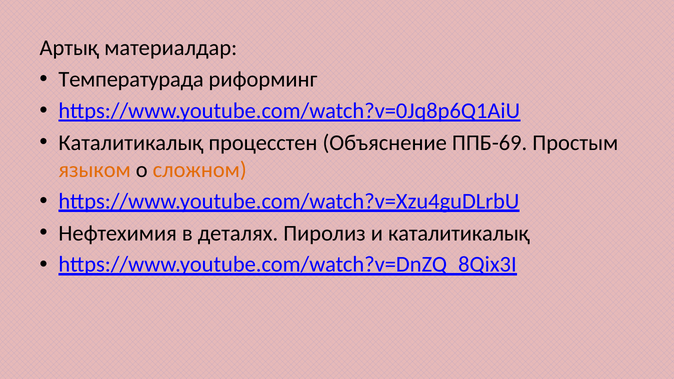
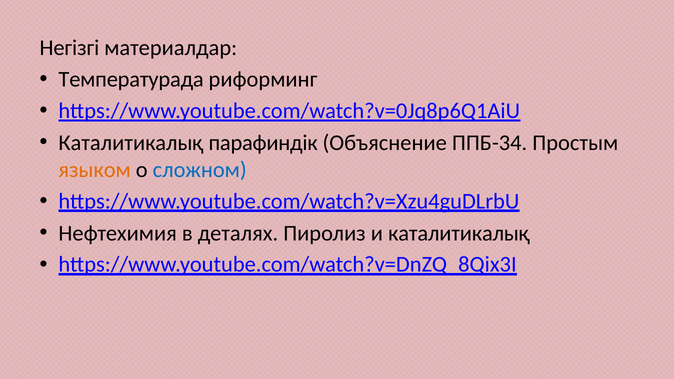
Артық: Артық -> Негізгі
процесстен: процесстен -> парафиндік
ППБ-69: ППБ-69 -> ППБ-34
сложном colour: orange -> blue
